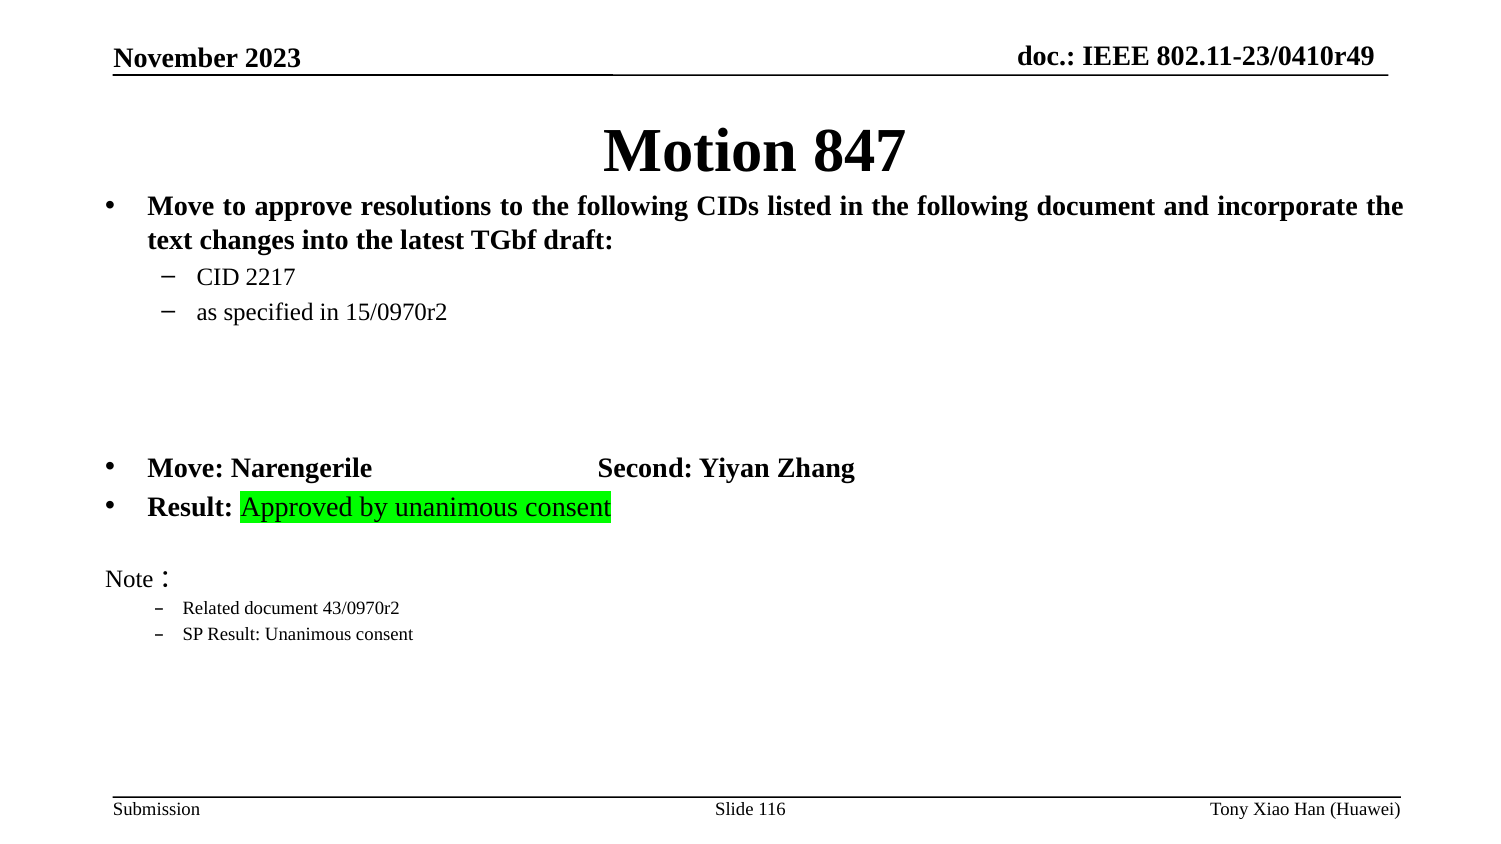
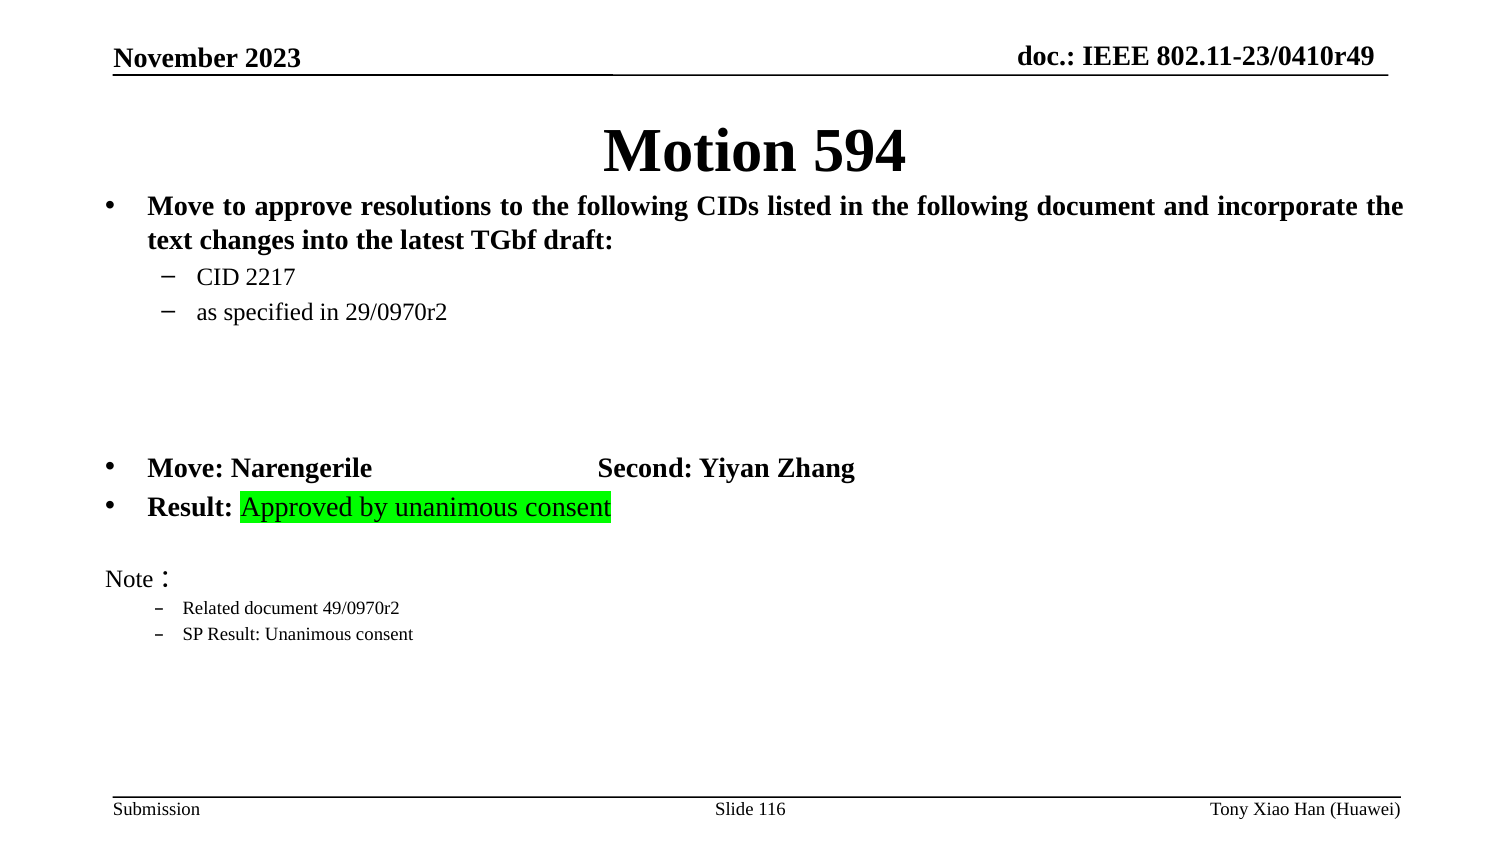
847: 847 -> 594
15/0970r2: 15/0970r2 -> 29/0970r2
43/0970r2: 43/0970r2 -> 49/0970r2
